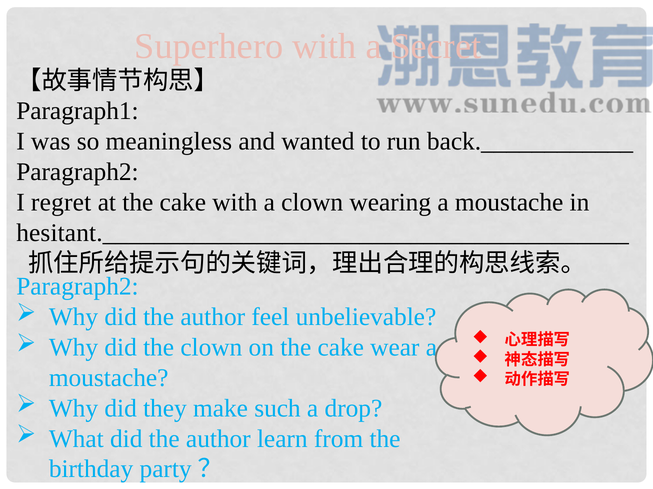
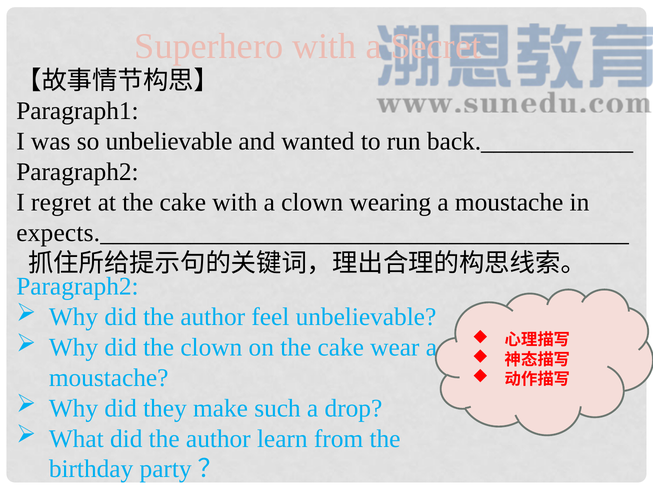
so meaningless: meaningless -> unbelievable
hesitant._________________________________________: hesitant._________________________________________ -> expects._________________________________________
